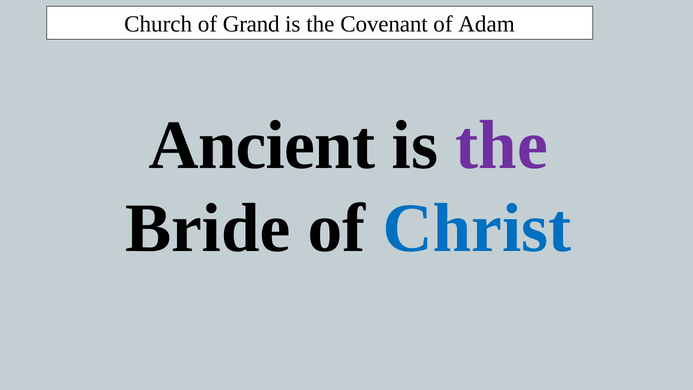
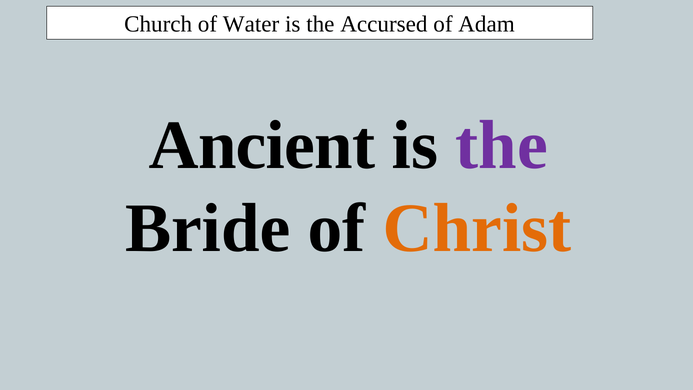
Grand: Grand -> Water
Covenant: Covenant -> Accursed
Christ colour: blue -> orange
